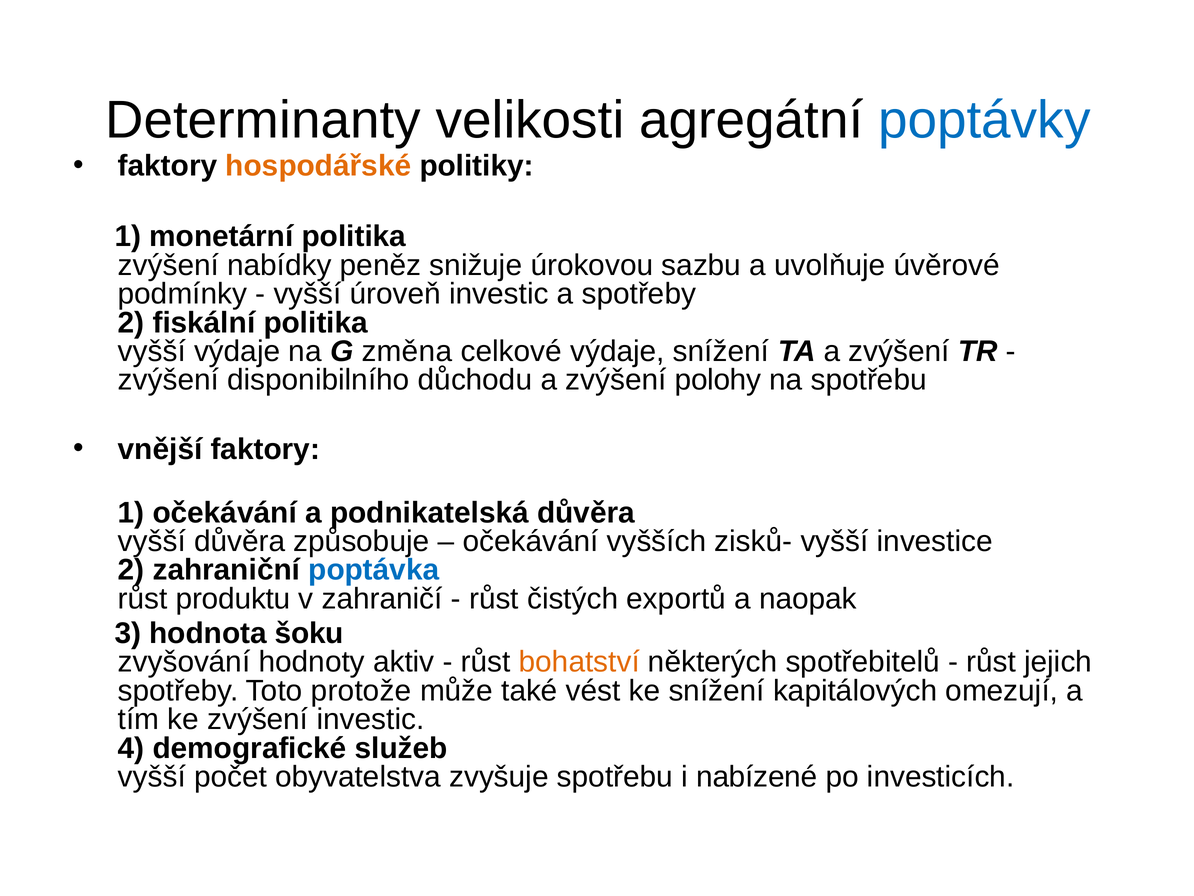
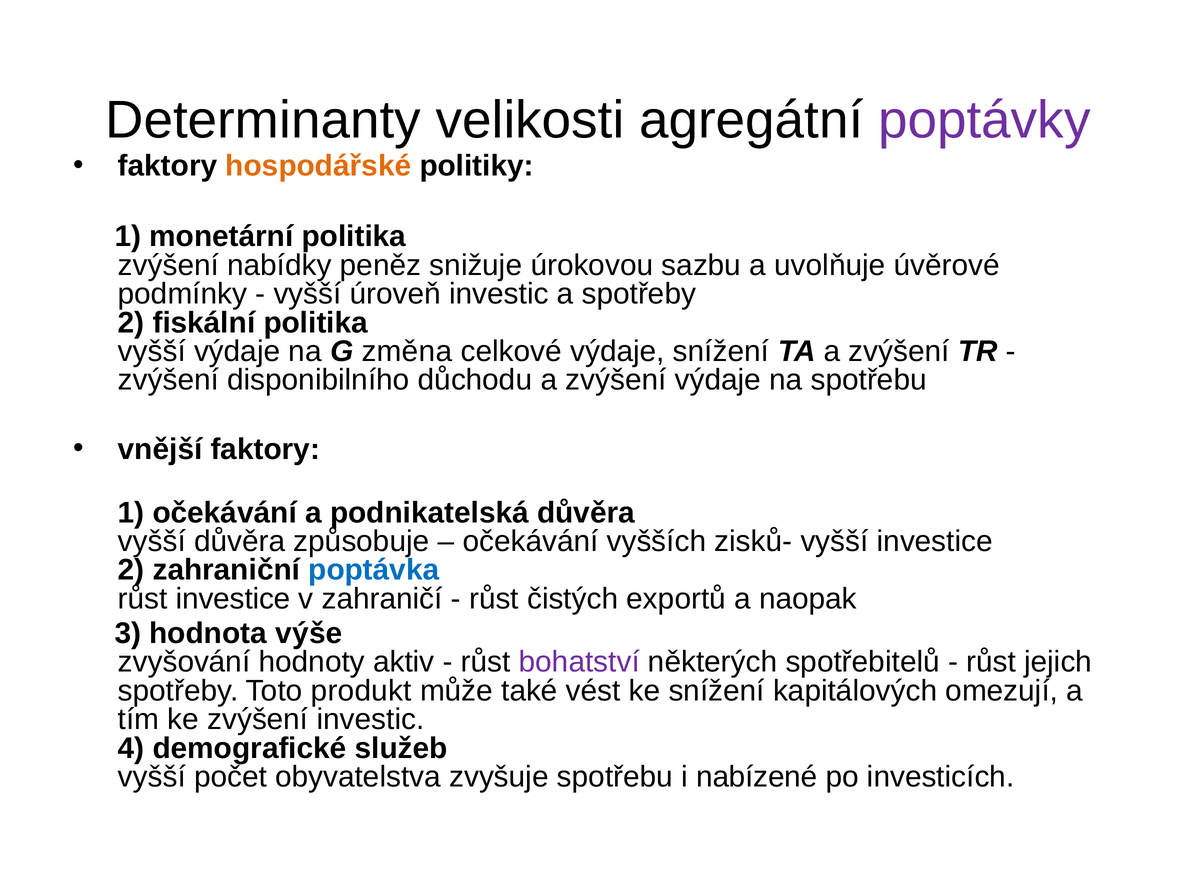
poptávky colour: blue -> purple
zvýšení polohy: polohy -> výdaje
růst produktu: produktu -> investice
šoku: šoku -> výše
bohatství colour: orange -> purple
protože: protože -> produkt
